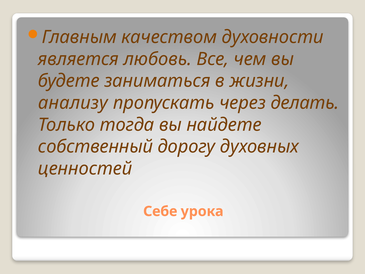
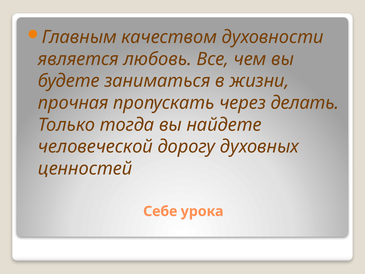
анализу: анализу -> прочная
собственный: собственный -> человеческой
